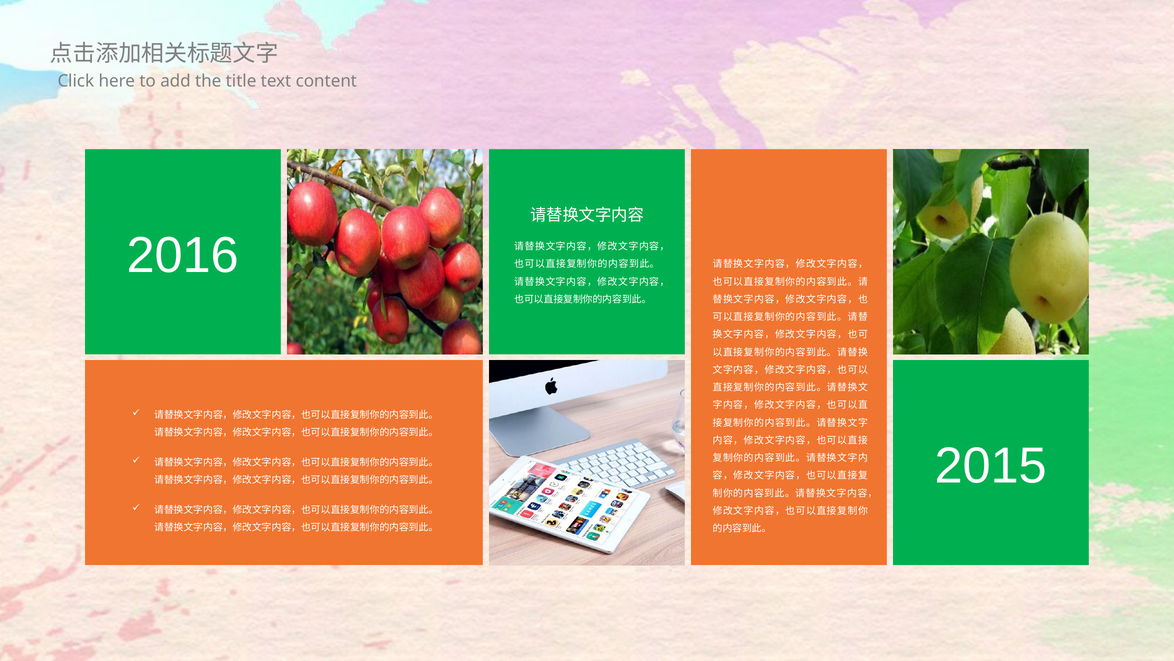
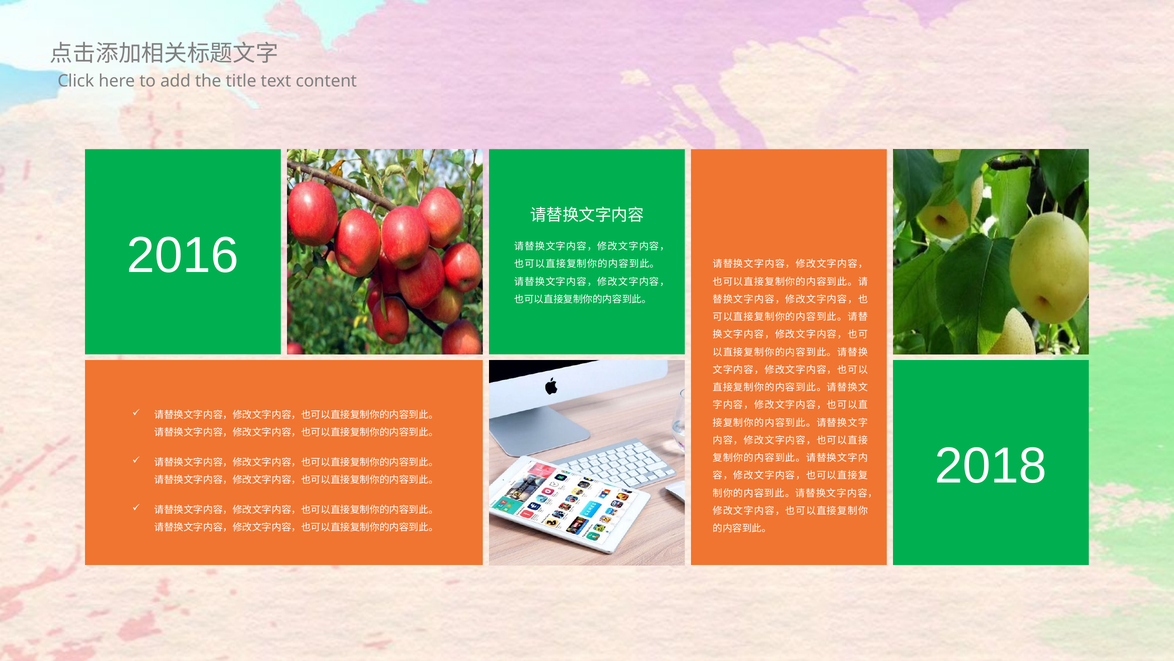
2015: 2015 -> 2018
